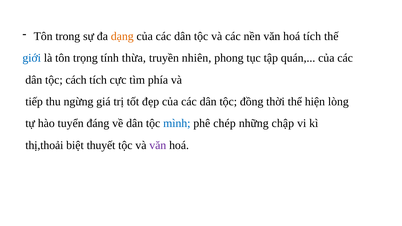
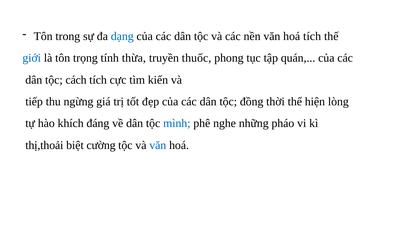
dạng colour: orange -> blue
nhiên: nhiên -> thuốc
phía: phía -> kiến
tuyển: tuyển -> khích
chép: chép -> nghe
chập: chập -> pháo
thuyết: thuyết -> cường
văn at (158, 145) colour: purple -> blue
